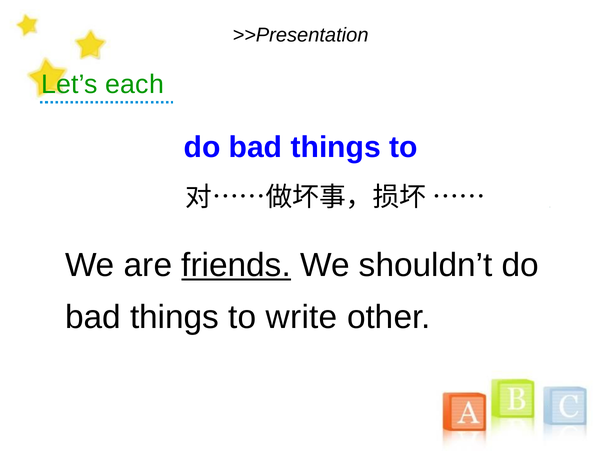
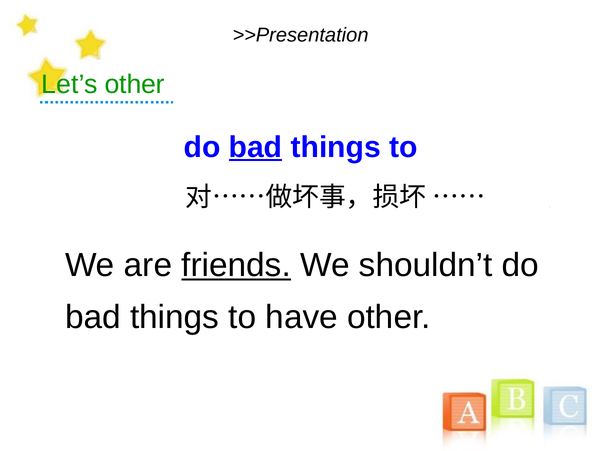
Let’s each: each -> other
bad at (256, 147) underline: none -> present
write: write -> have
